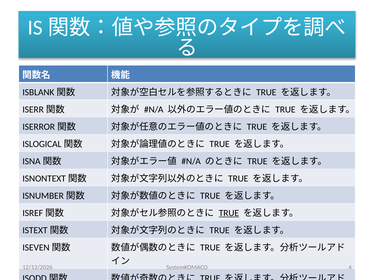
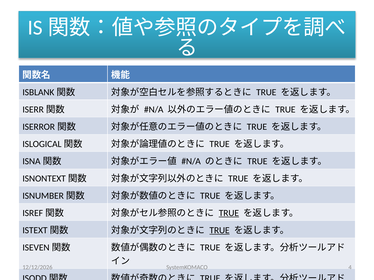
TRUE at (220, 231) underline: none -> present
